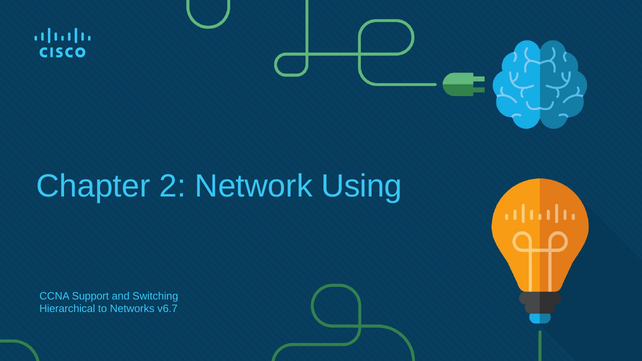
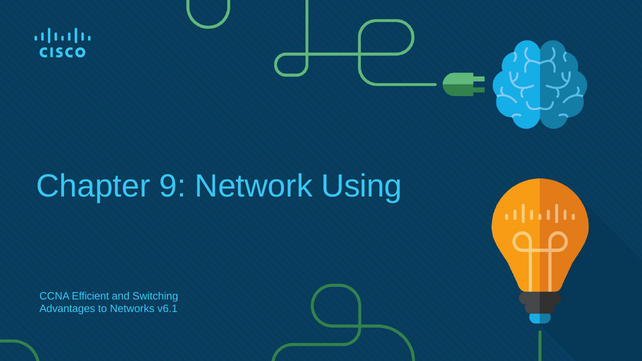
2: 2 -> 9
Support: Support -> Efficient
Hierarchical: Hierarchical -> Advantages
v6.7: v6.7 -> v6.1
